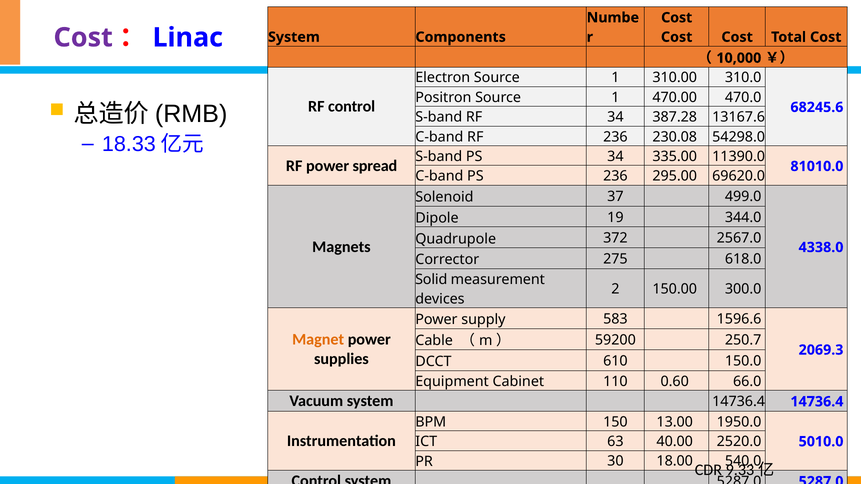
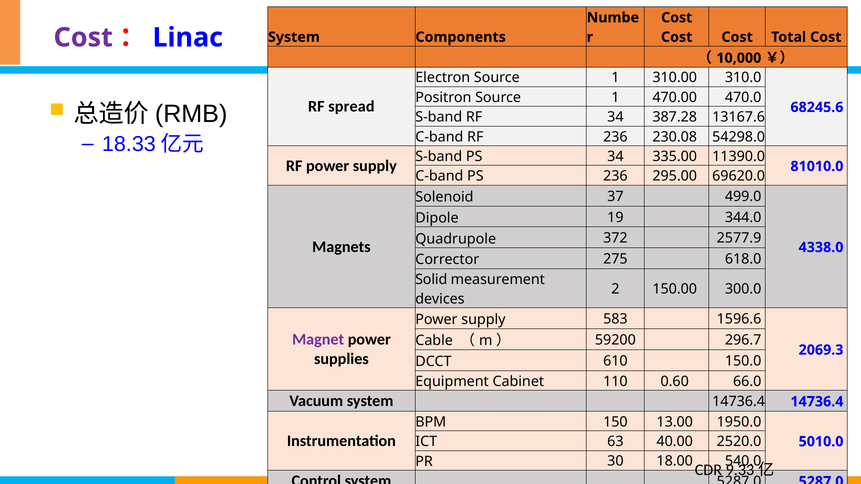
RF control: control -> spread
RF power spread: spread -> supply
2567.0: 2567.0 -> 2577.9
Magnet colour: orange -> purple
250.7: 250.7 -> 296.7
